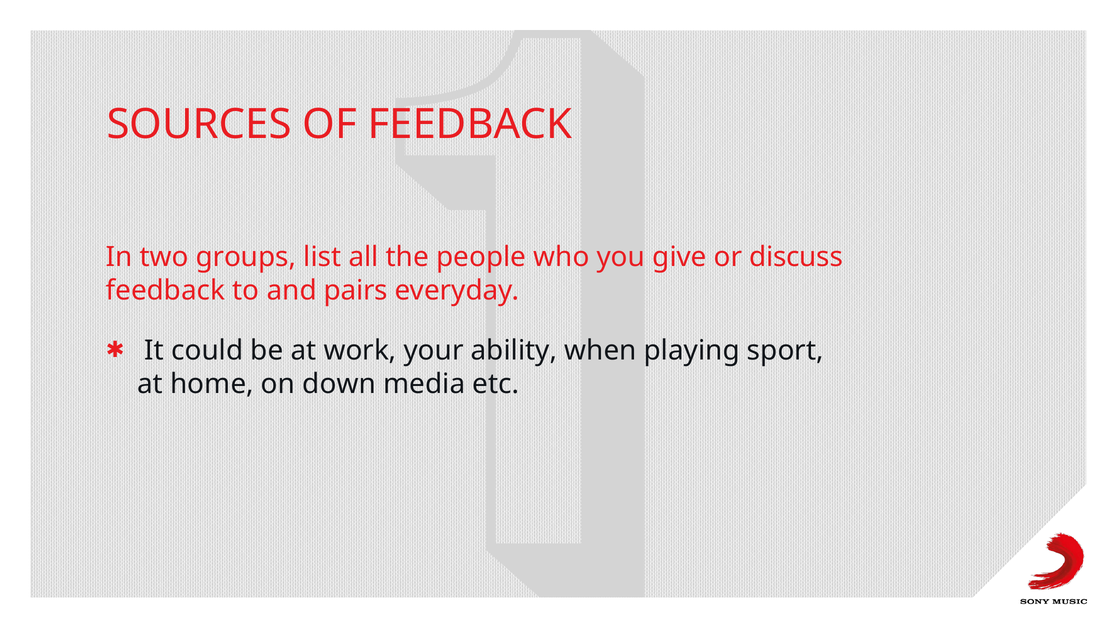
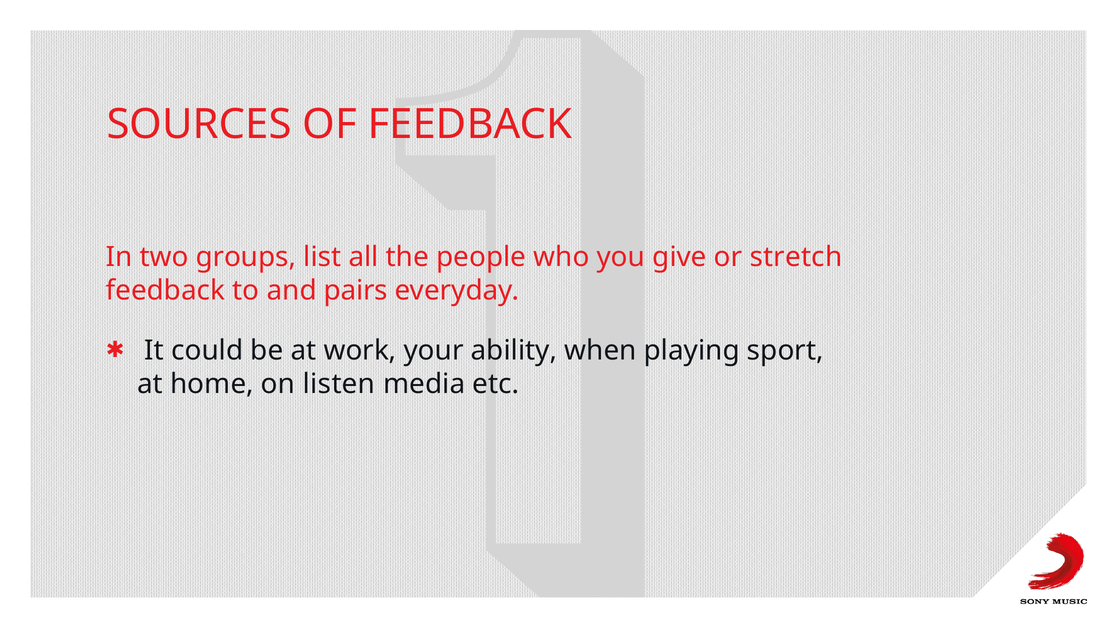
discuss: discuss -> stretch
down: down -> listen
